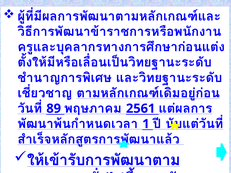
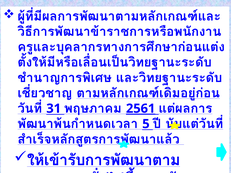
89: 89 -> 31
2561 at (141, 109) underline: none -> present
1 at (146, 124): 1 -> 5
